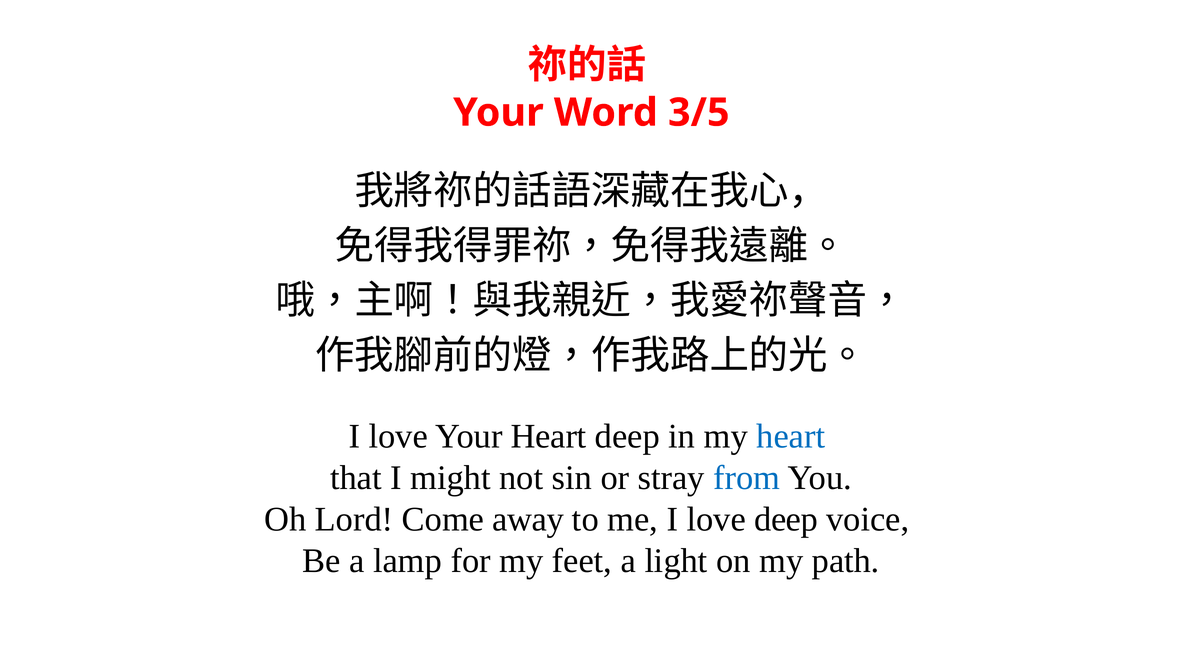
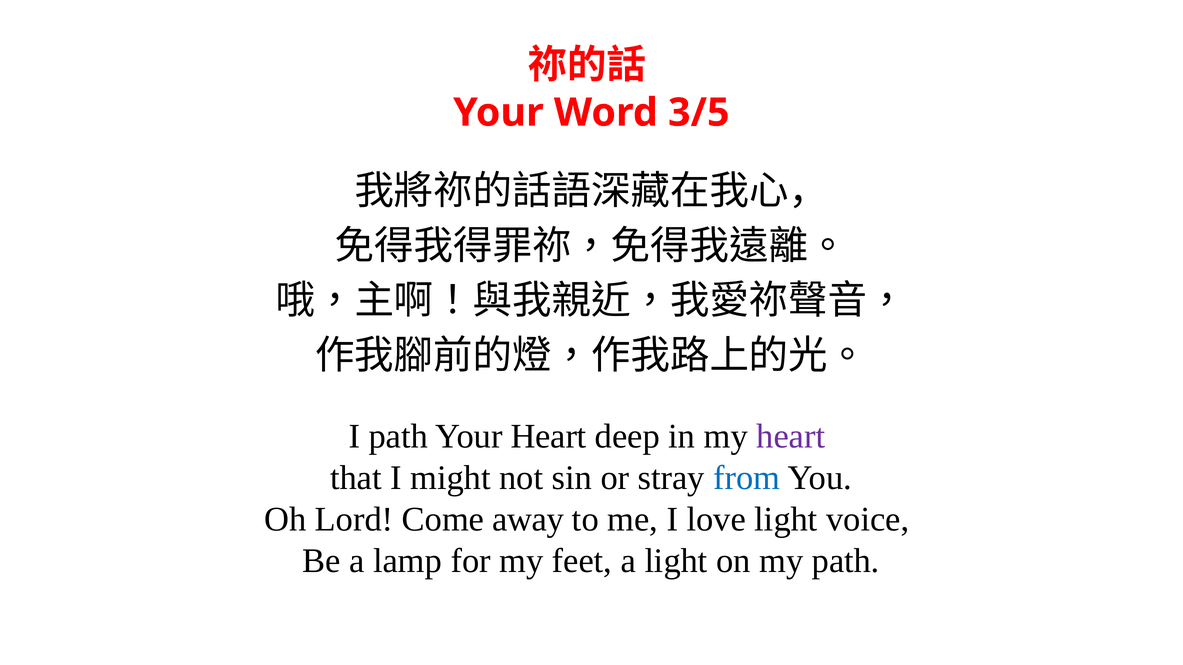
love at (398, 437): love -> path
heart at (791, 437) colour: blue -> purple
love deep: deep -> light
